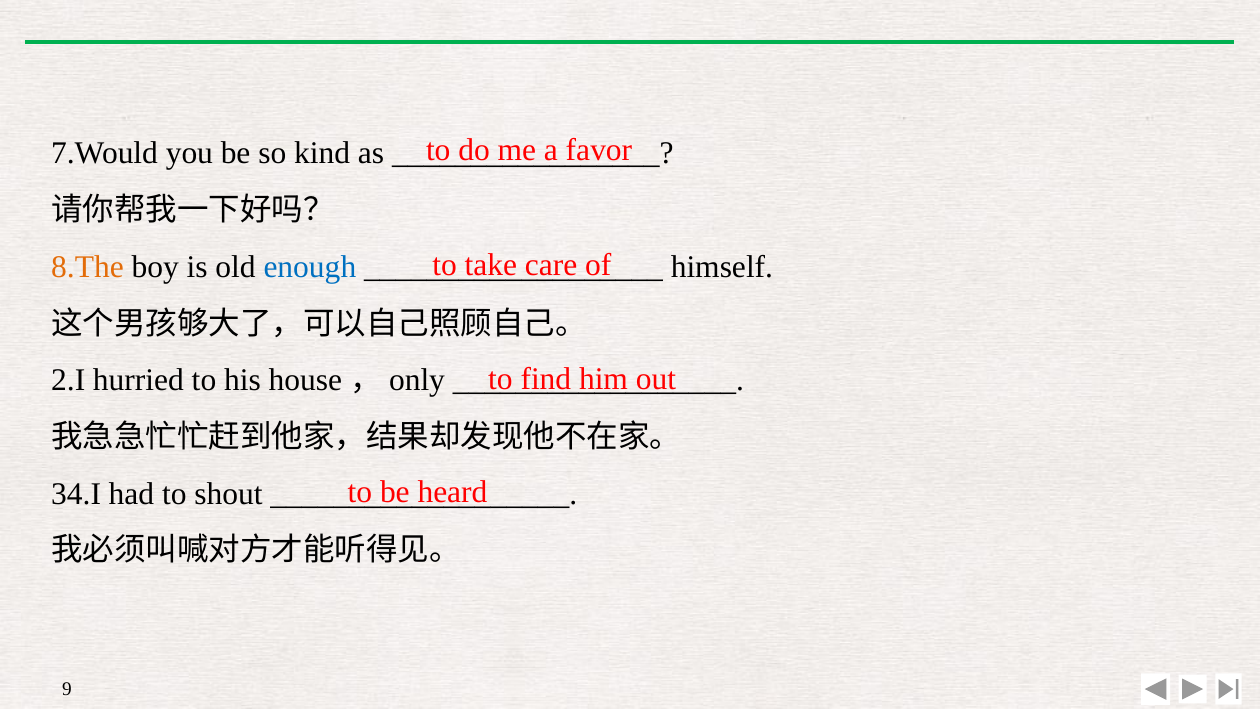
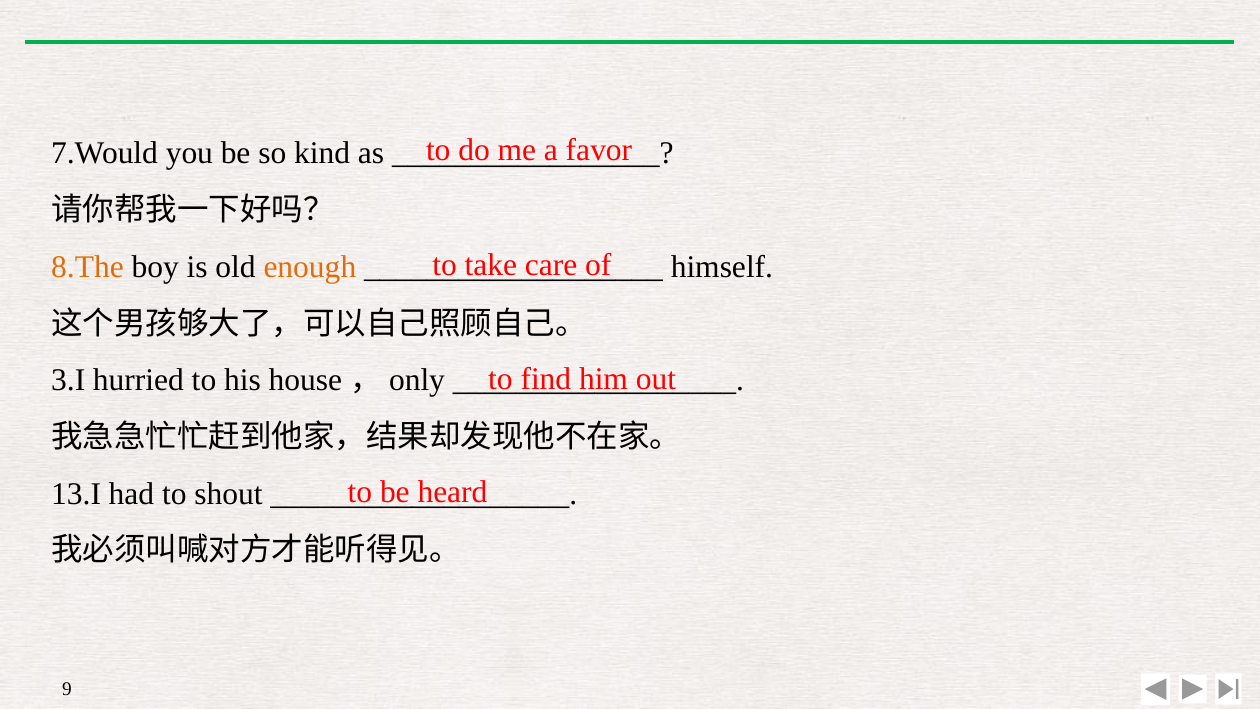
enough colour: blue -> orange
2.I: 2.I -> 3.I
34.I: 34.I -> 13.I
